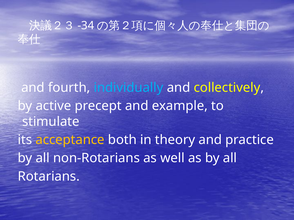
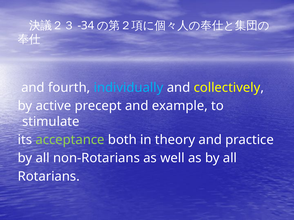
acceptance colour: yellow -> light green
